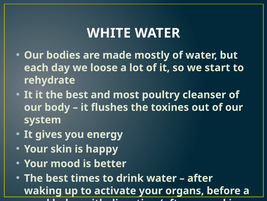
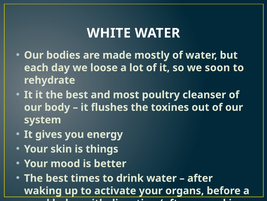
start: start -> soon
happy: happy -> things
